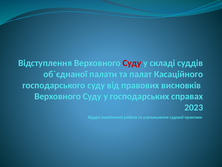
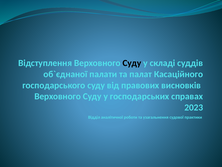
Суду at (132, 63) colour: red -> black
